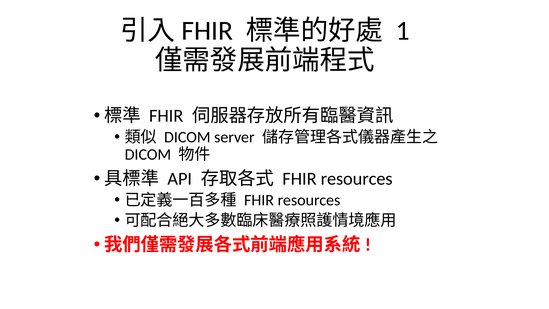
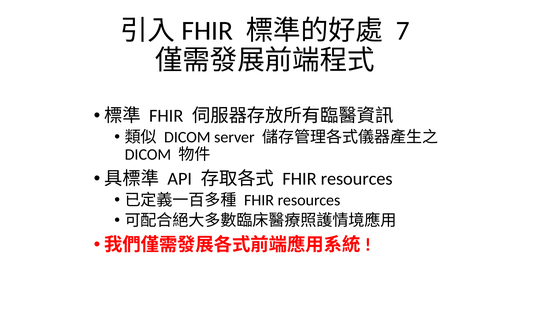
1: 1 -> 7
